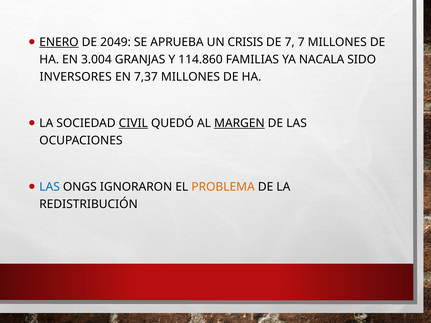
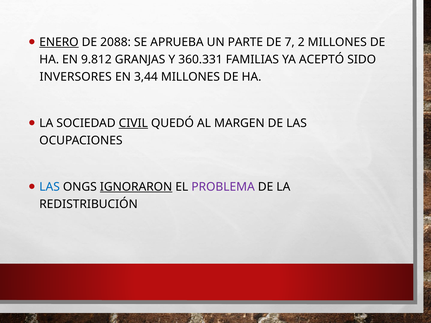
2049: 2049 -> 2088
CRISIS: CRISIS -> PARTE
7 7: 7 -> 2
3.004: 3.004 -> 9.812
114.860: 114.860 -> 360.331
NACALA: NACALA -> ACEPTÓ
7,37: 7,37 -> 3,44
MARGEN underline: present -> none
IGNORARON underline: none -> present
PROBLEMA colour: orange -> purple
